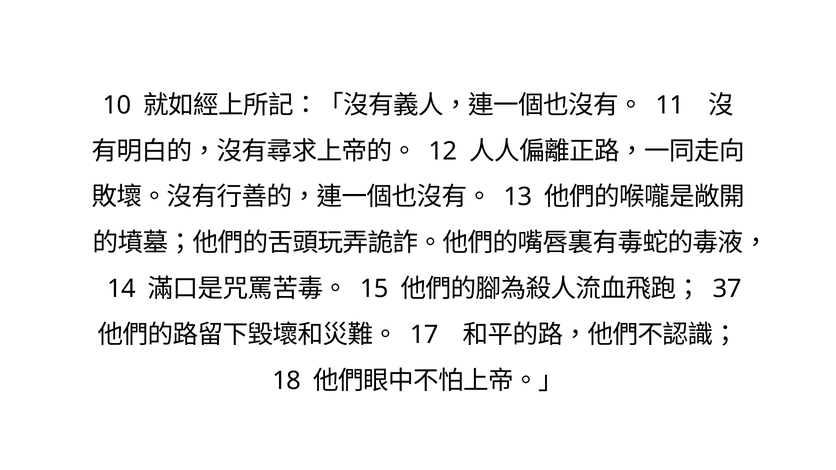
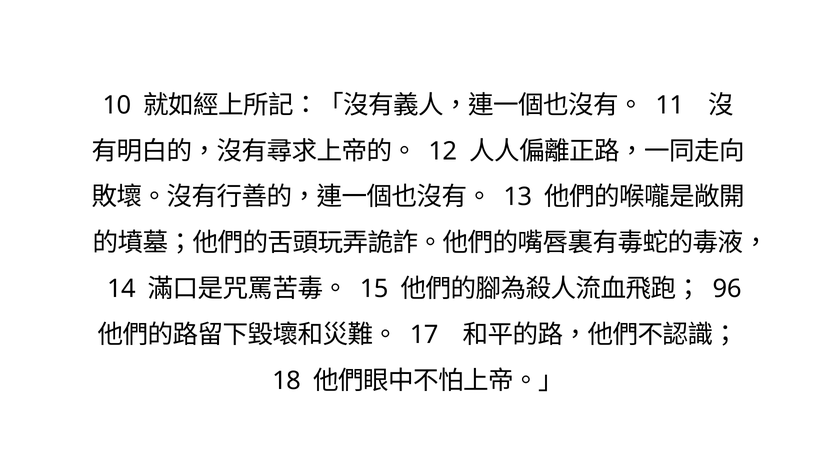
37: 37 -> 96
